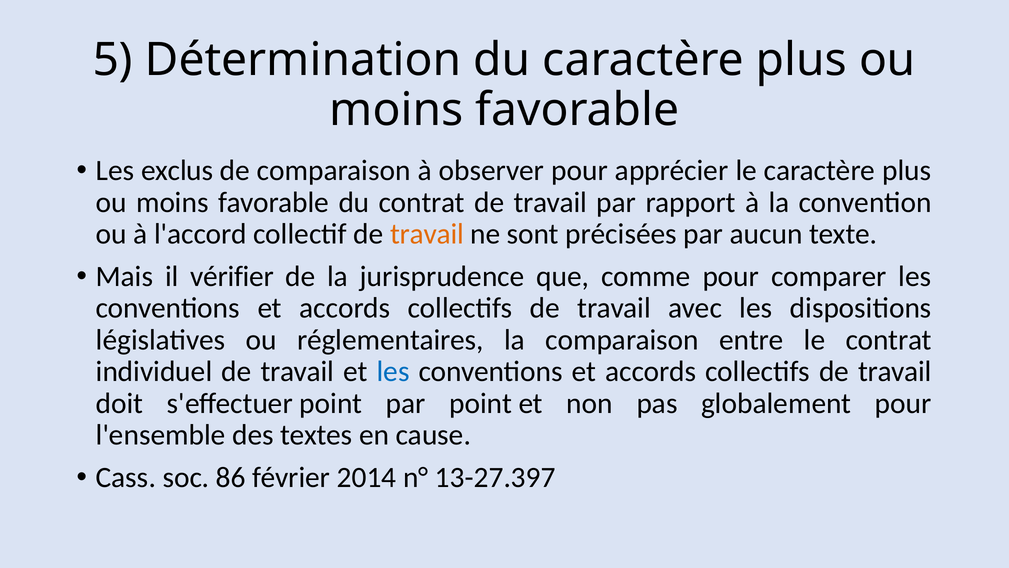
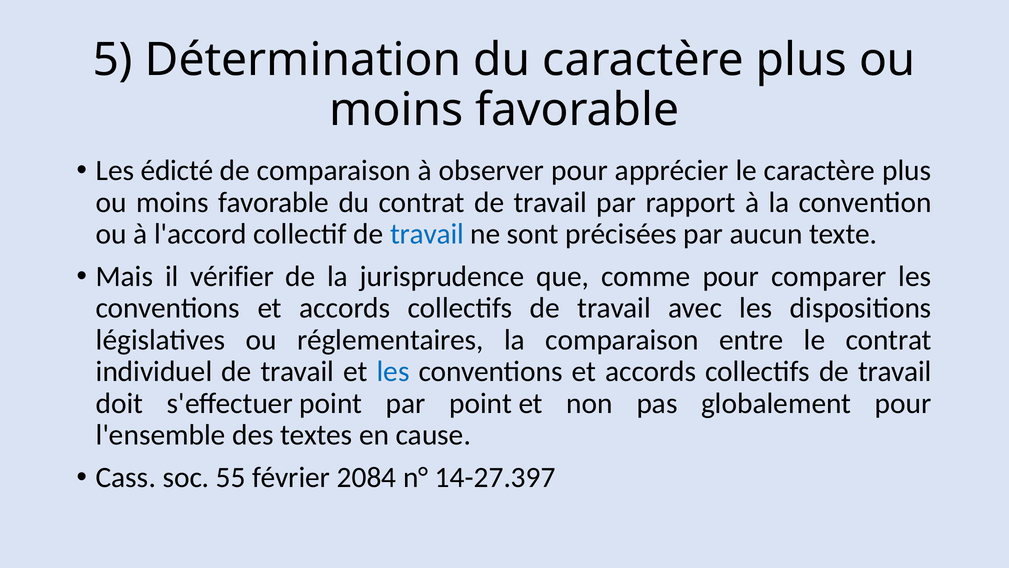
exclus: exclus -> édicté
travail at (427, 234) colour: orange -> blue
86: 86 -> 55
2014: 2014 -> 2084
13-27.397: 13-27.397 -> 14-27.397
